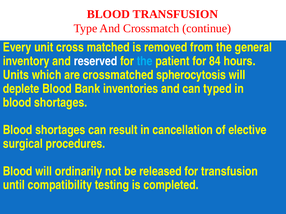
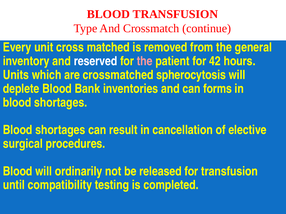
the at (145, 61) colour: light blue -> pink
84: 84 -> 42
typed: typed -> forms
